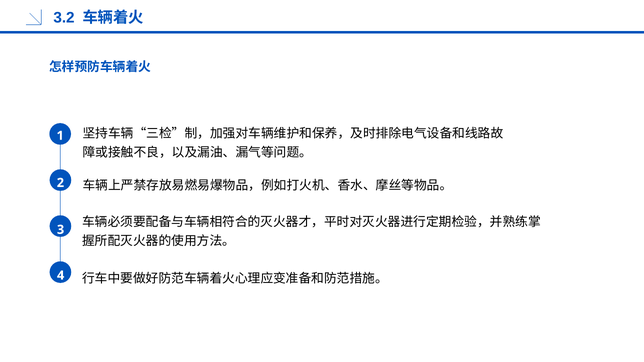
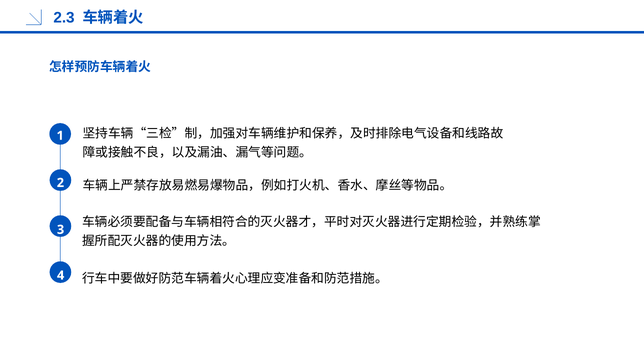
3.2: 3.2 -> 2.3
